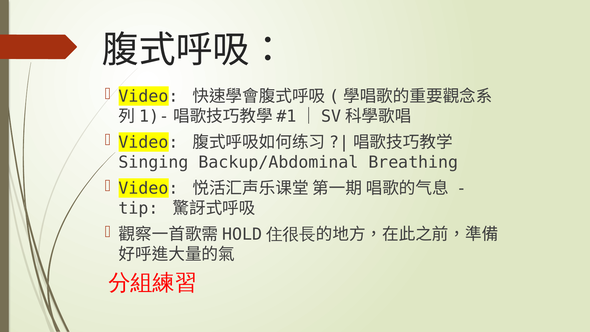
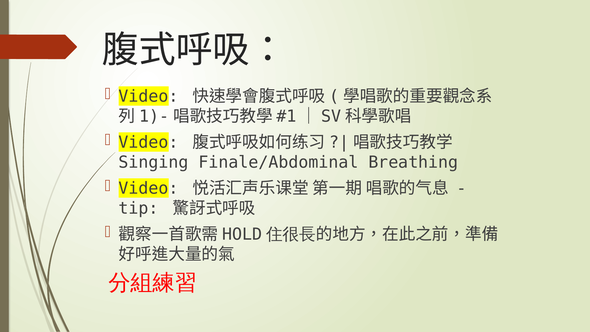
Backup/Abdominal: Backup/Abdominal -> Finale/Abdominal
